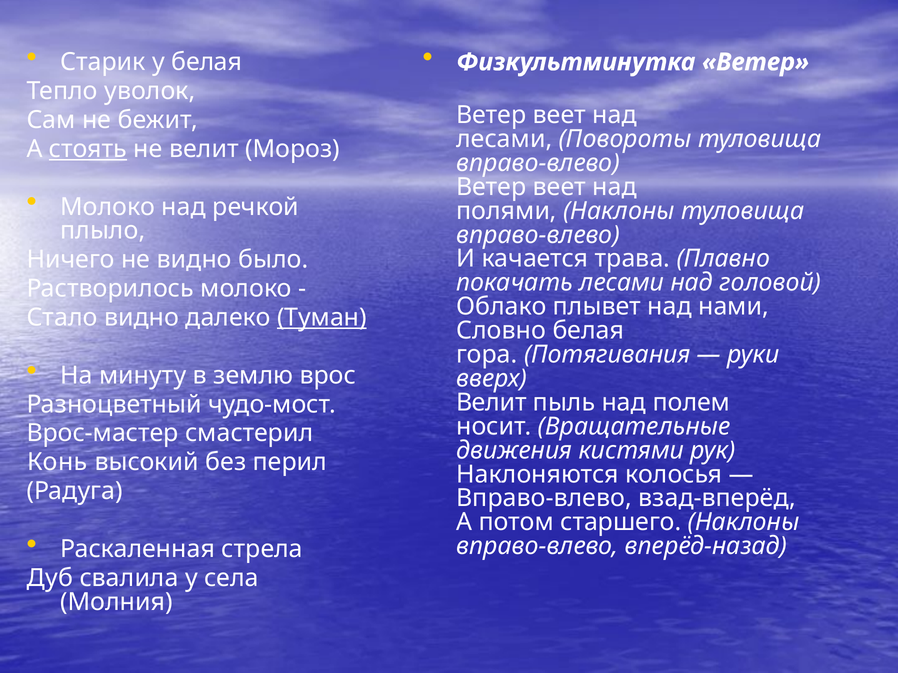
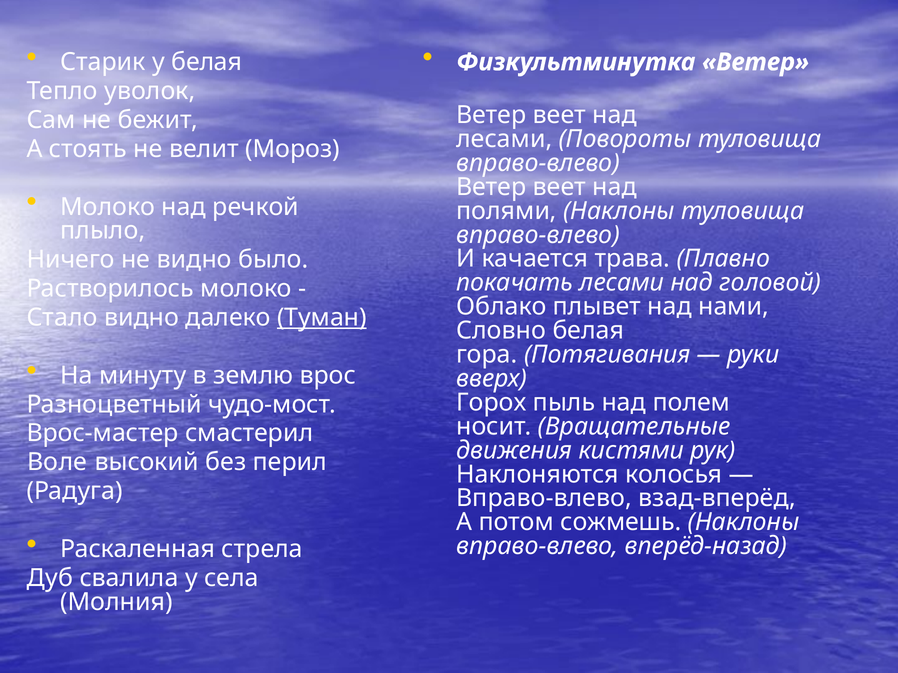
стоять underline: present -> none
Велит at (491, 403): Велит -> Горох
Конь: Конь -> Воле
старшего: старшего -> сожмешь
